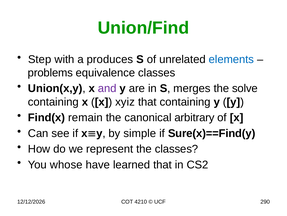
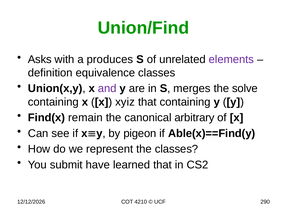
Step: Step -> Asks
elements colour: blue -> purple
problems: problems -> definition
simple: simple -> pigeon
Sure(x)==Find(y: Sure(x)==Find(y -> Able(x)==Find(y
whose: whose -> submit
